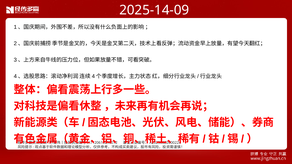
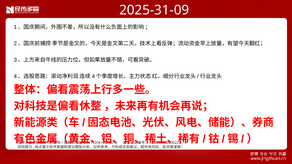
2025-14-09: 2025-14-09 -> 2025-31-09
